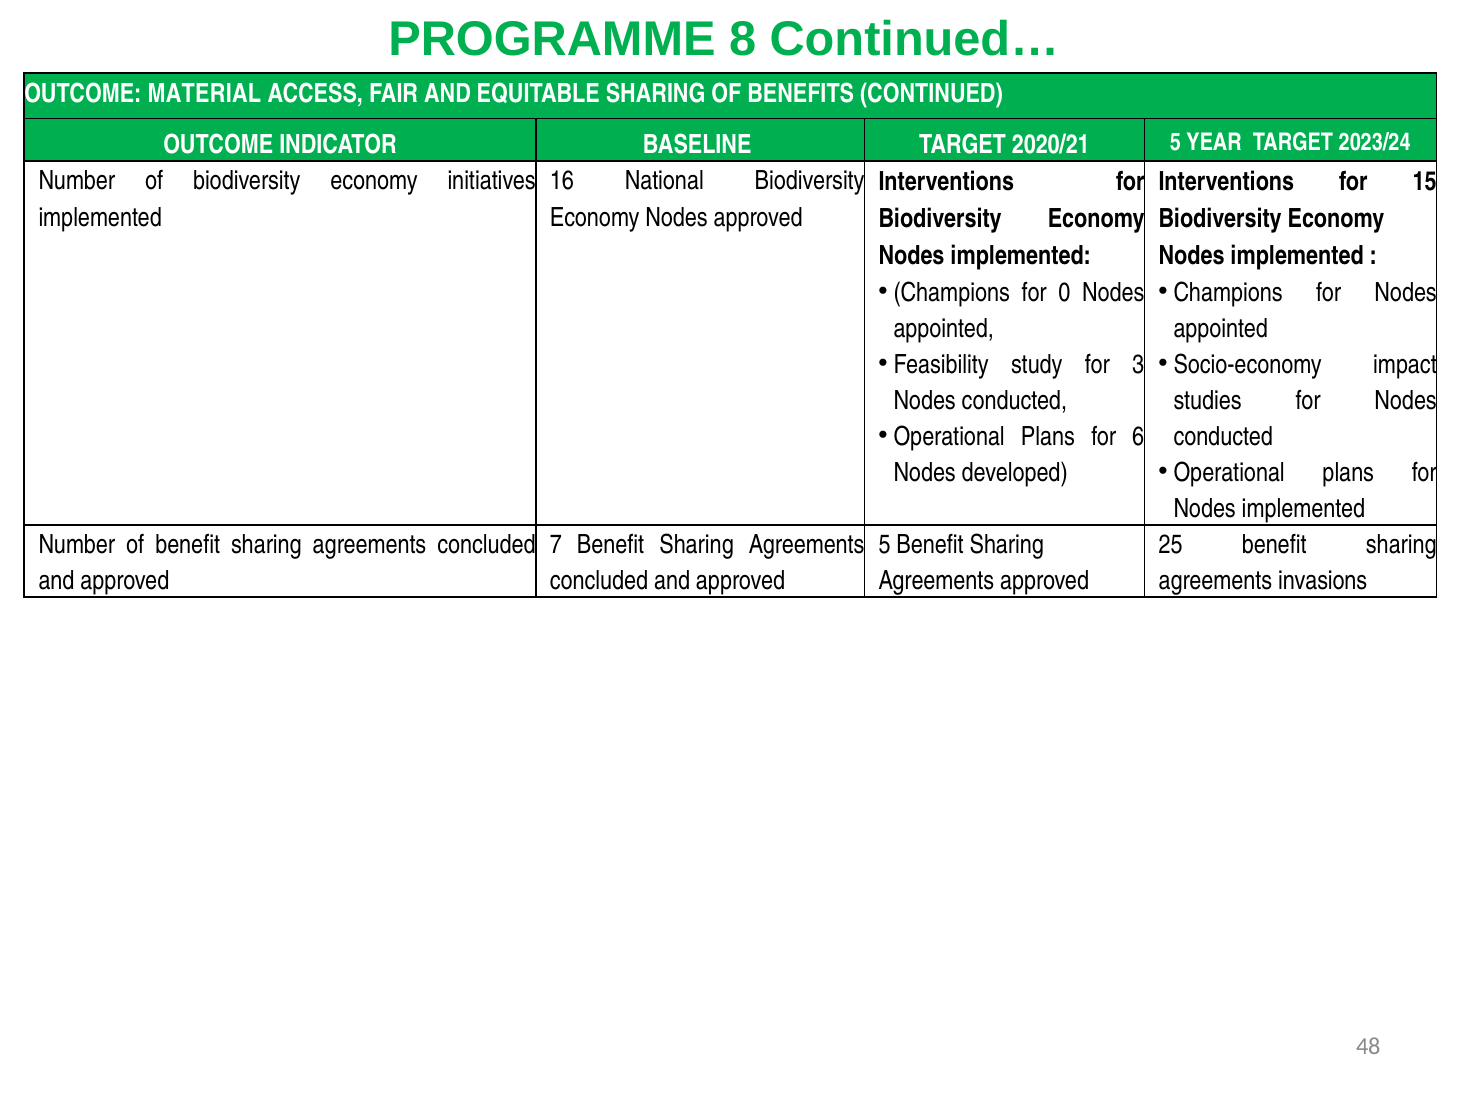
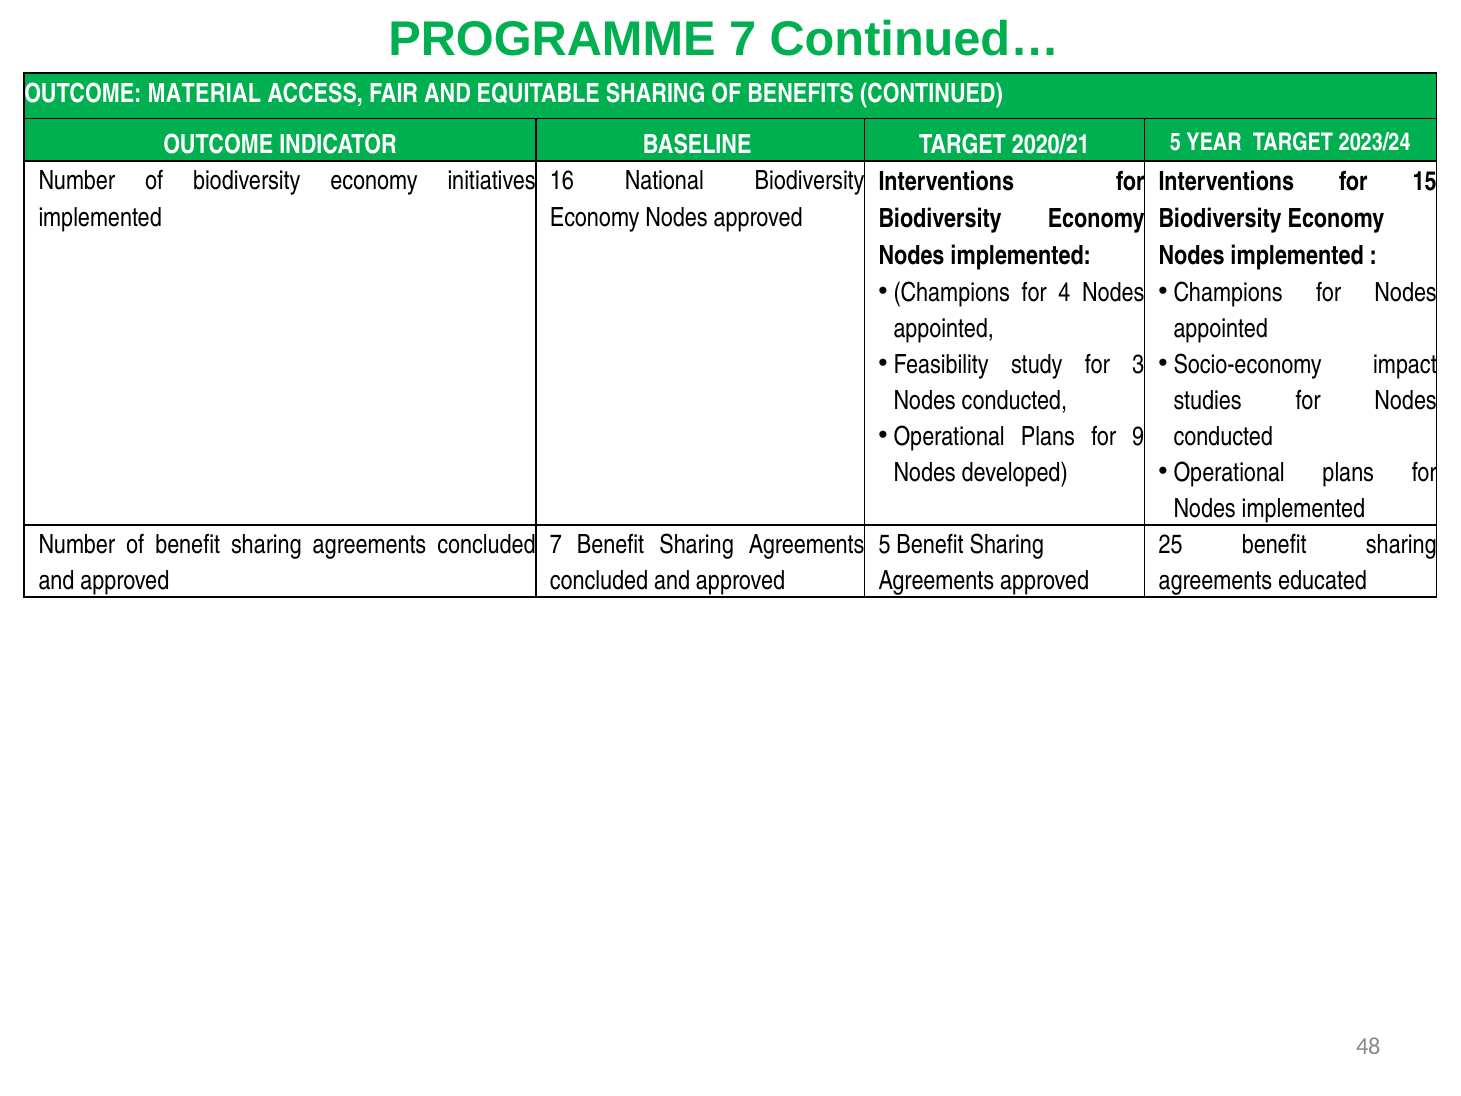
PROGRAMME 8: 8 -> 7
0: 0 -> 4
6: 6 -> 9
invasions: invasions -> educated
